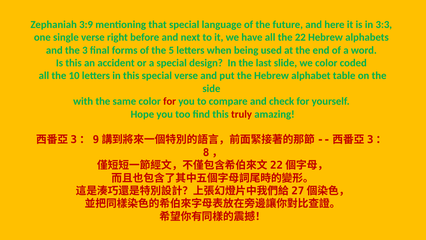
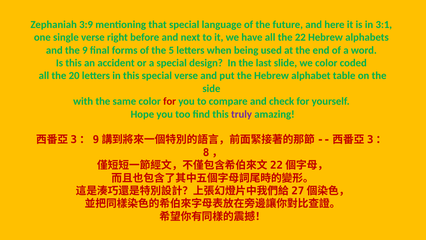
3:3: 3:3 -> 3:1
3: 3 -> 9
10: 10 -> 20
truly colour: red -> purple
